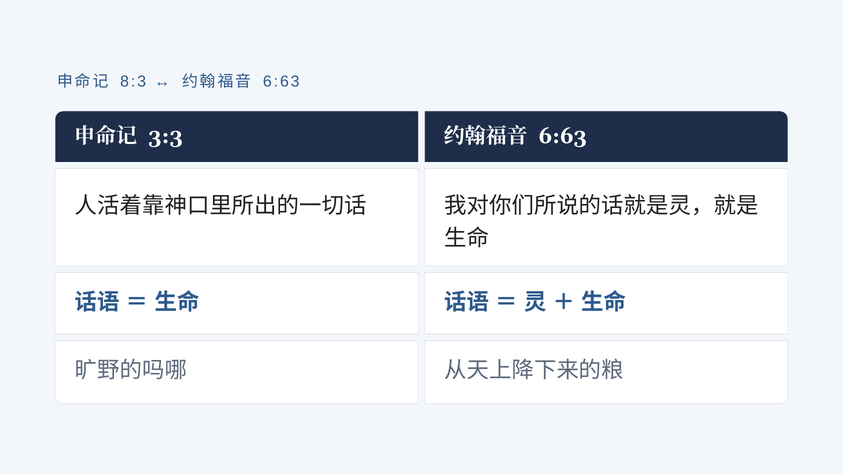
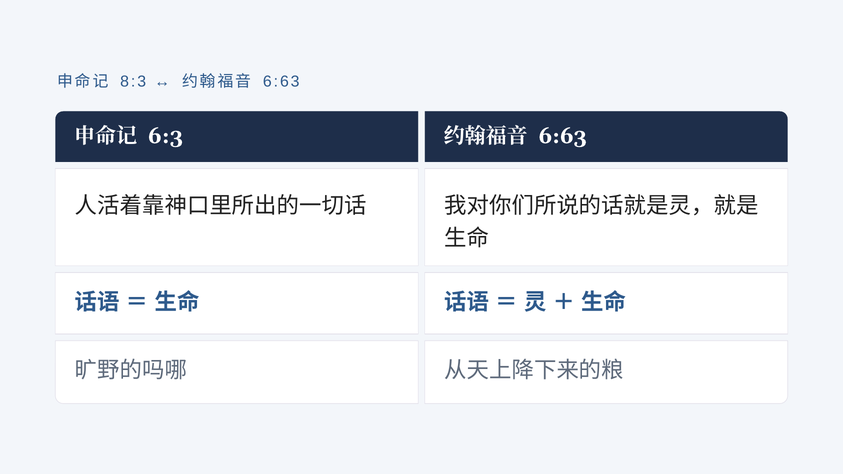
3:3: 3:3 -> 6:3
